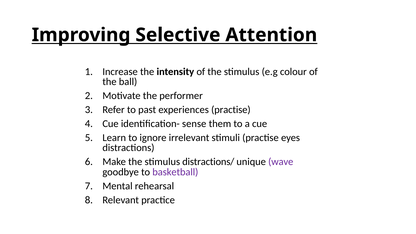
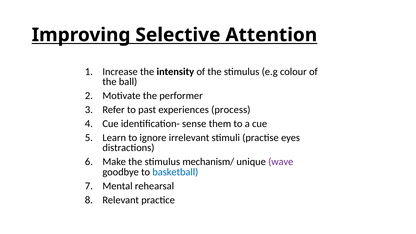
experiences practise: practise -> process
distractions/: distractions/ -> mechanism/
basketball colour: purple -> blue
